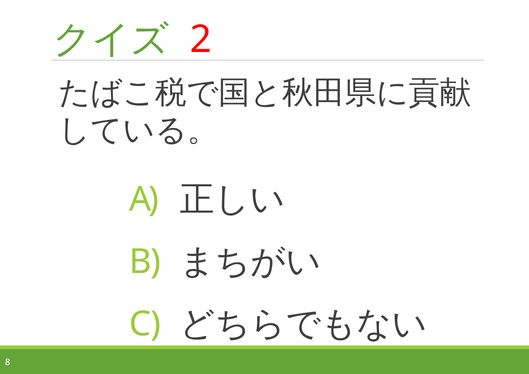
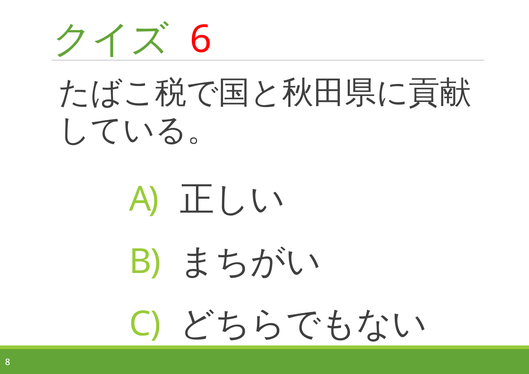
2: 2 -> 6
